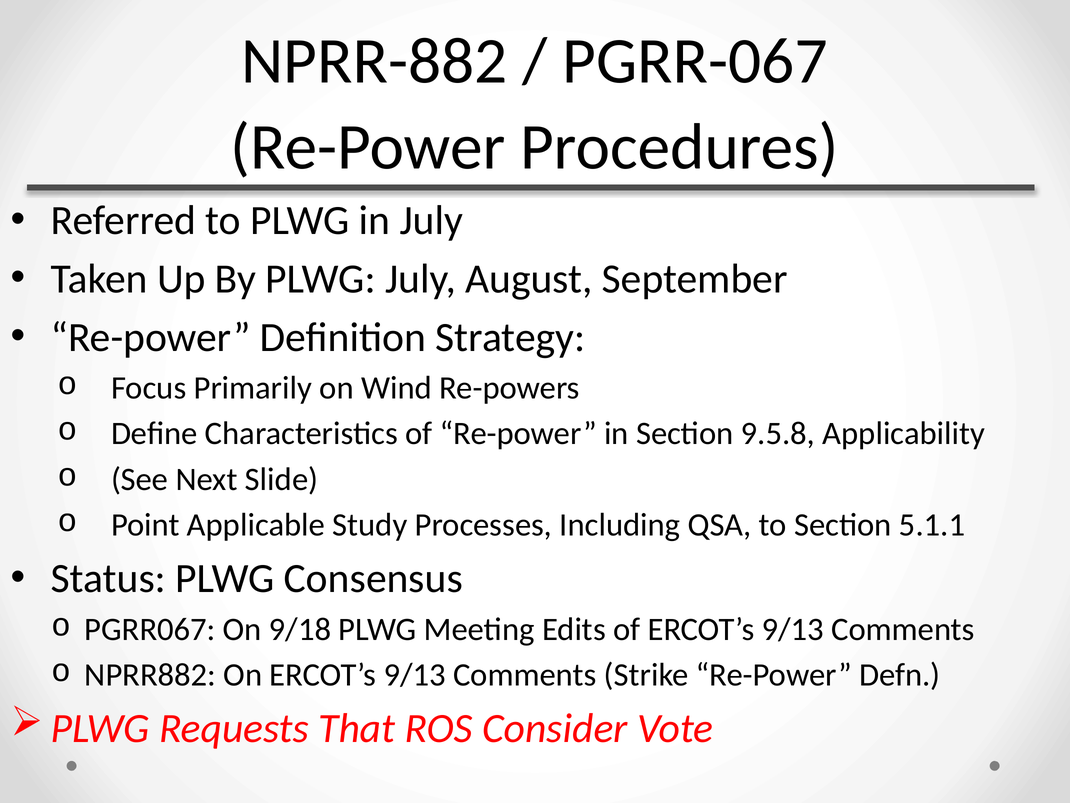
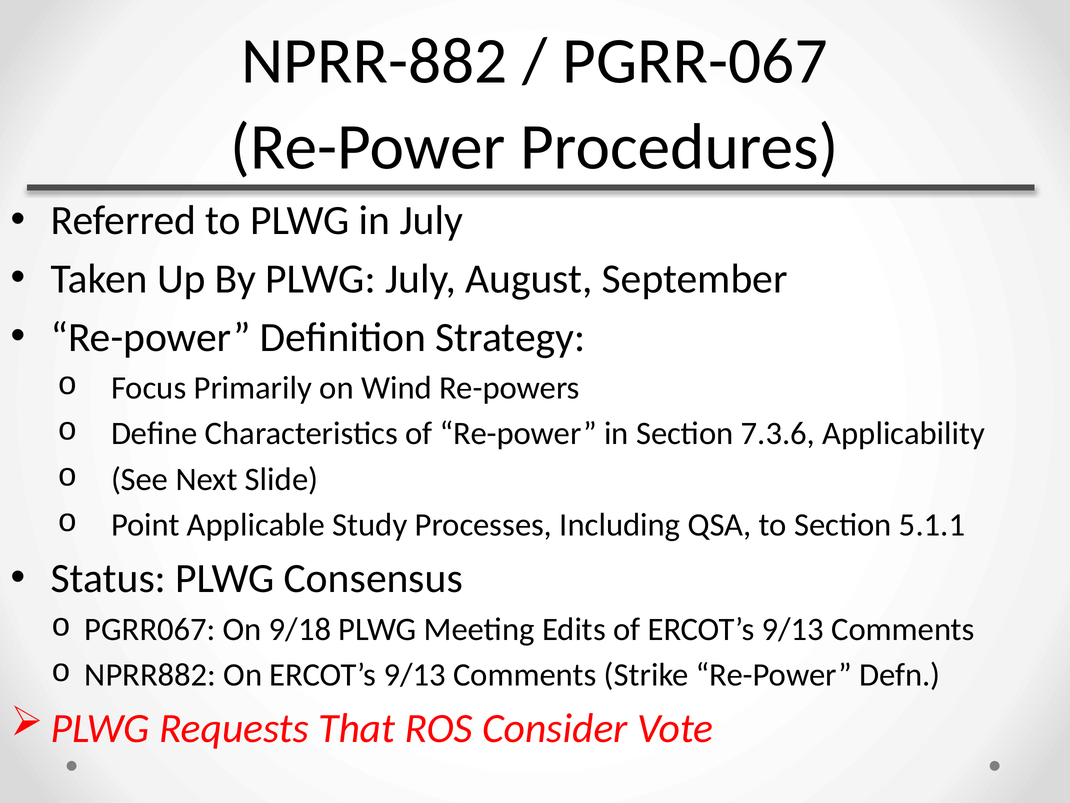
9.5.8: 9.5.8 -> 7.3.6
